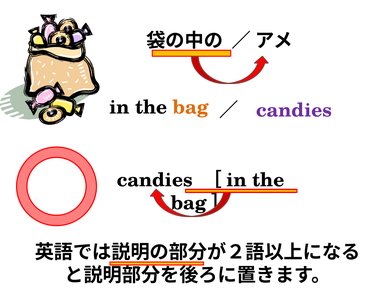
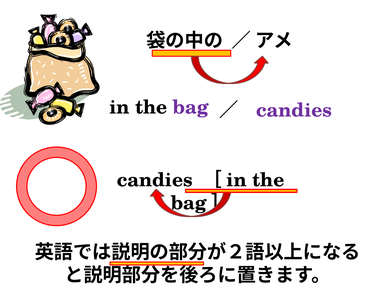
bag at (191, 107) colour: orange -> purple
